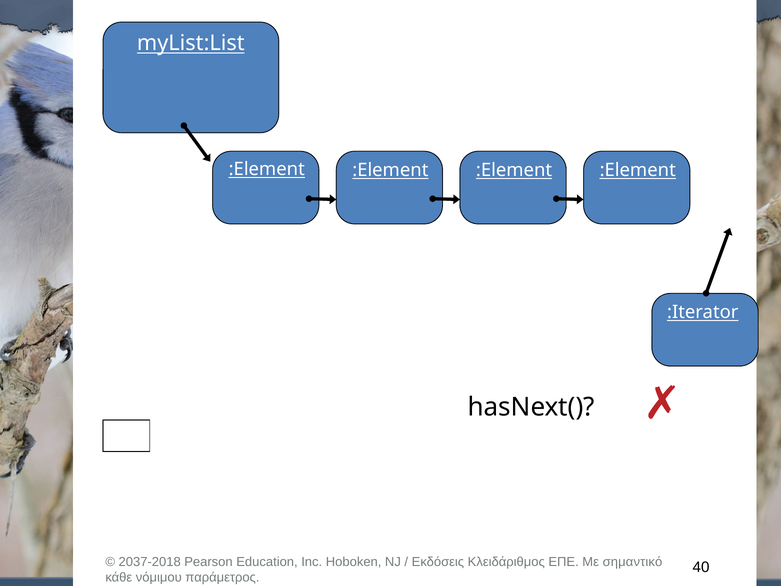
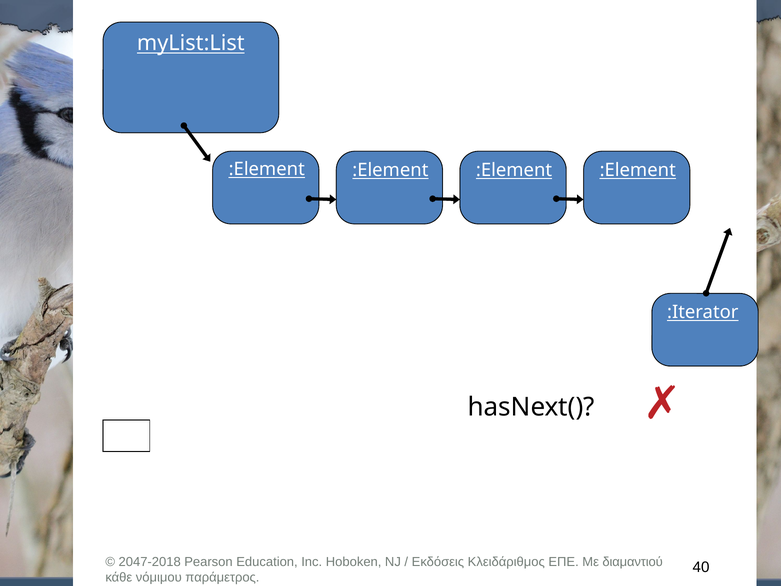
2037-2018: 2037-2018 -> 2047-2018
σημαντικό: σημαντικό -> διαμαντιού
